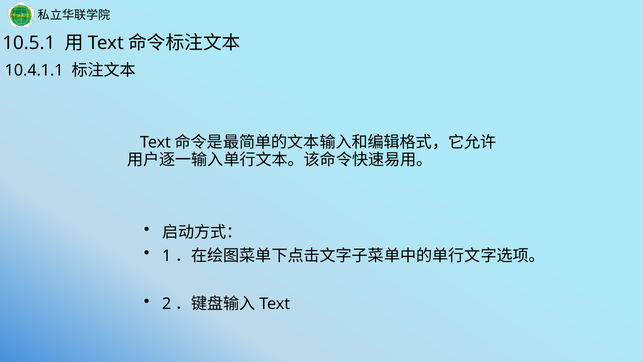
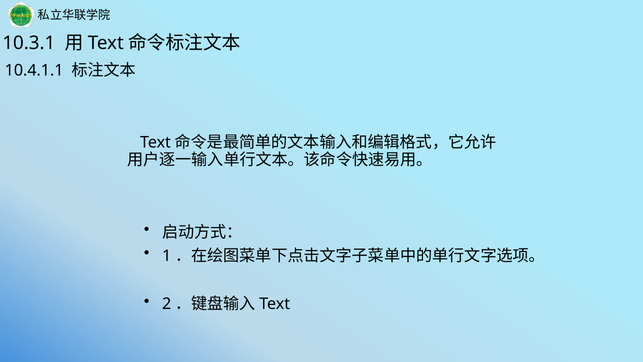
10.5.1: 10.5.1 -> 10.3.1
